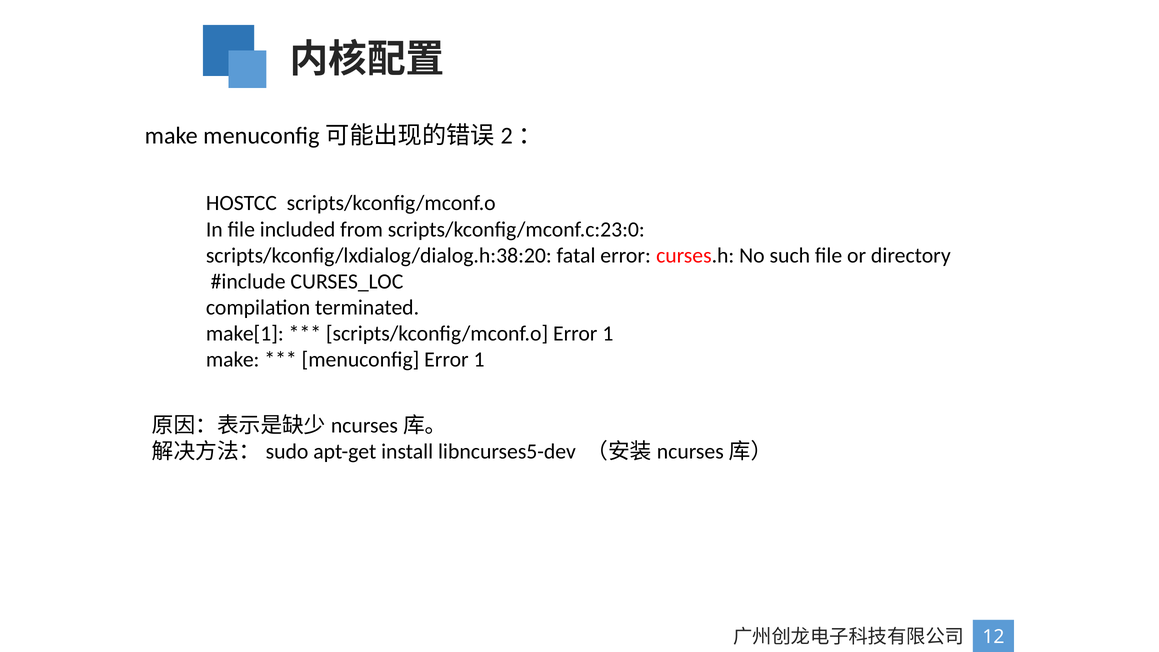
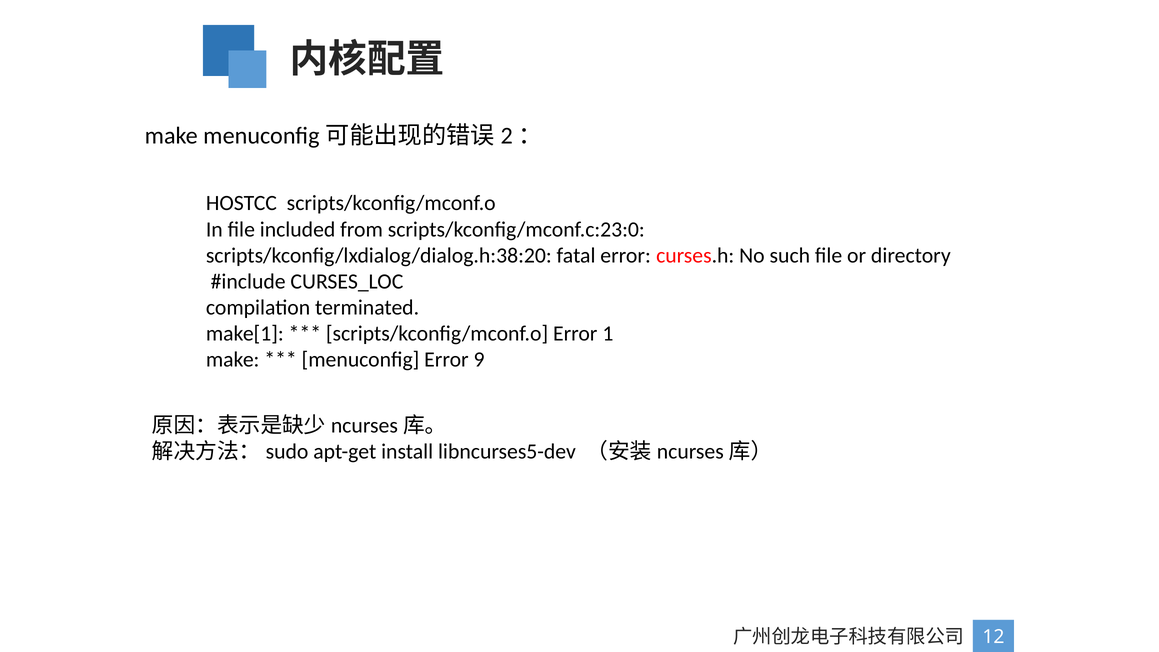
menuconfig Error 1: 1 -> 9
